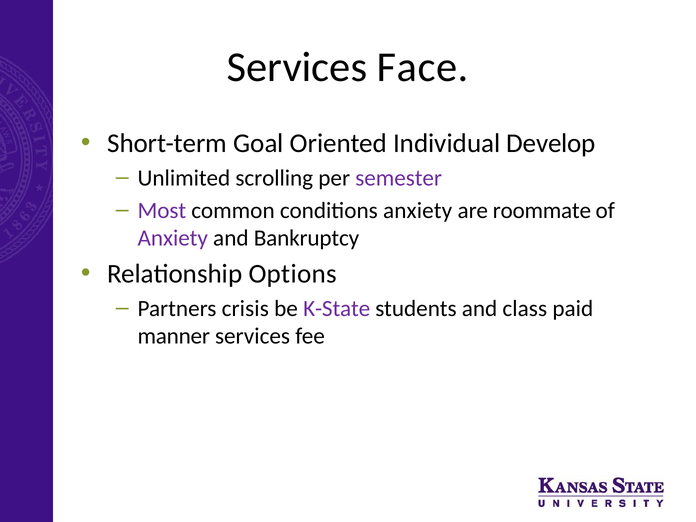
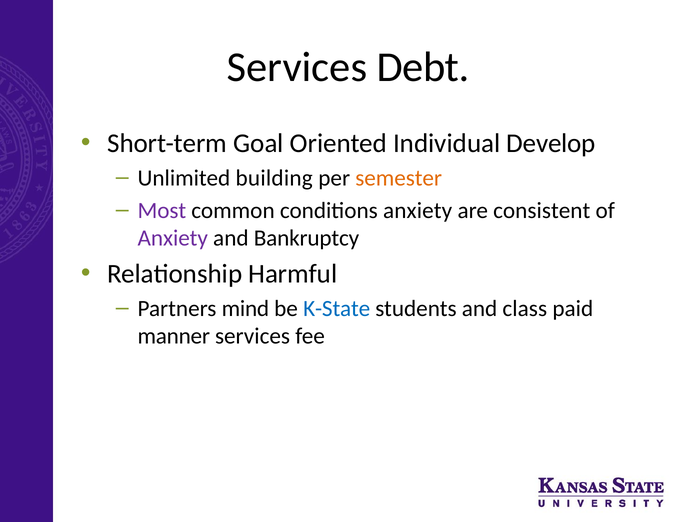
Face: Face -> Debt
scrolling: scrolling -> building
semester colour: purple -> orange
roommate: roommate -> consistent
Options: Options -> Harmful
crisis: crisis -> mind
K-State colour: purple -> blue
